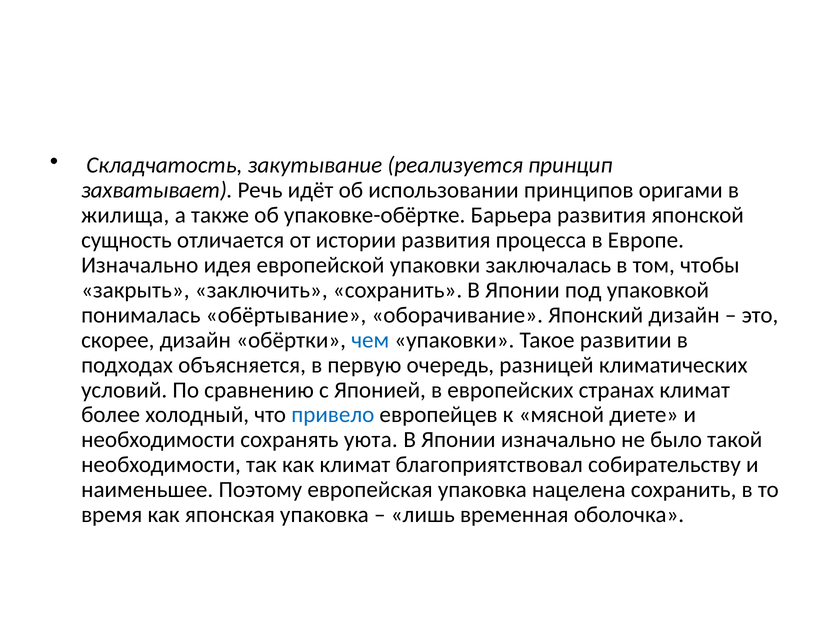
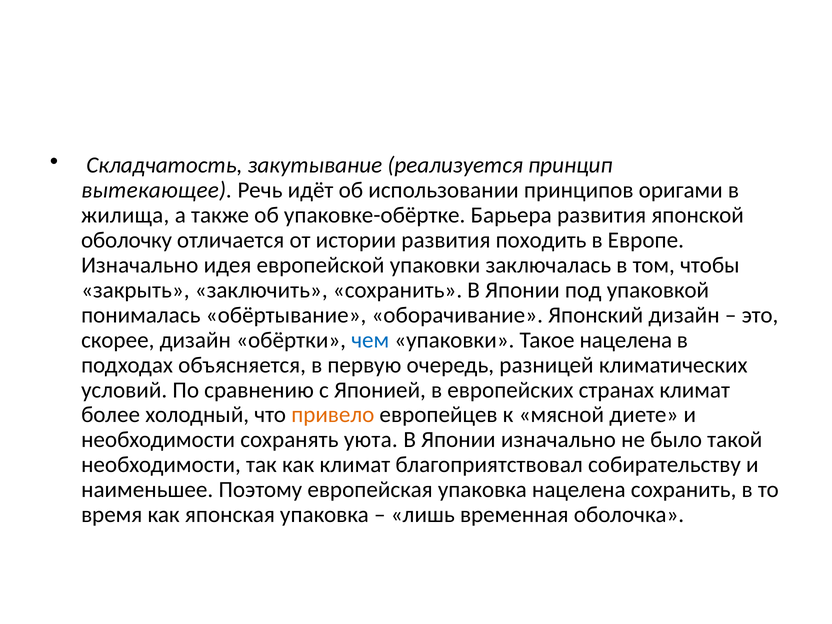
захватывает: захватывает -> вытекающее
сущность: сущность -> оболочку
процесса: процесса -> походить
Такое развитии: развитии -> нацелена
привело colour: blue -> orange
